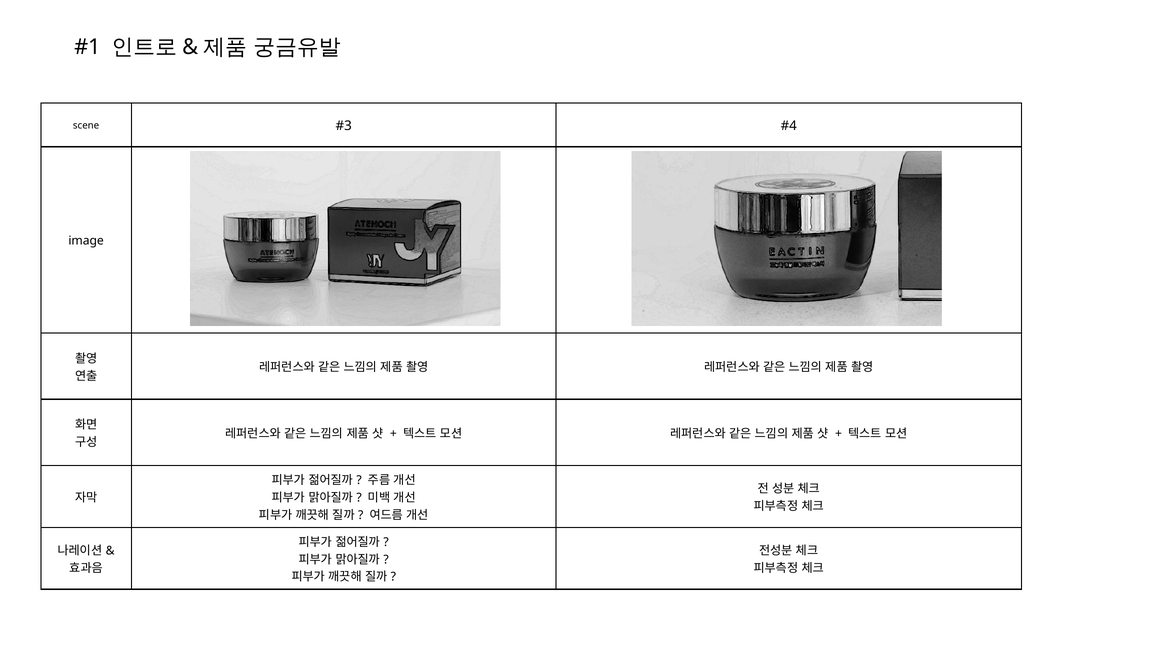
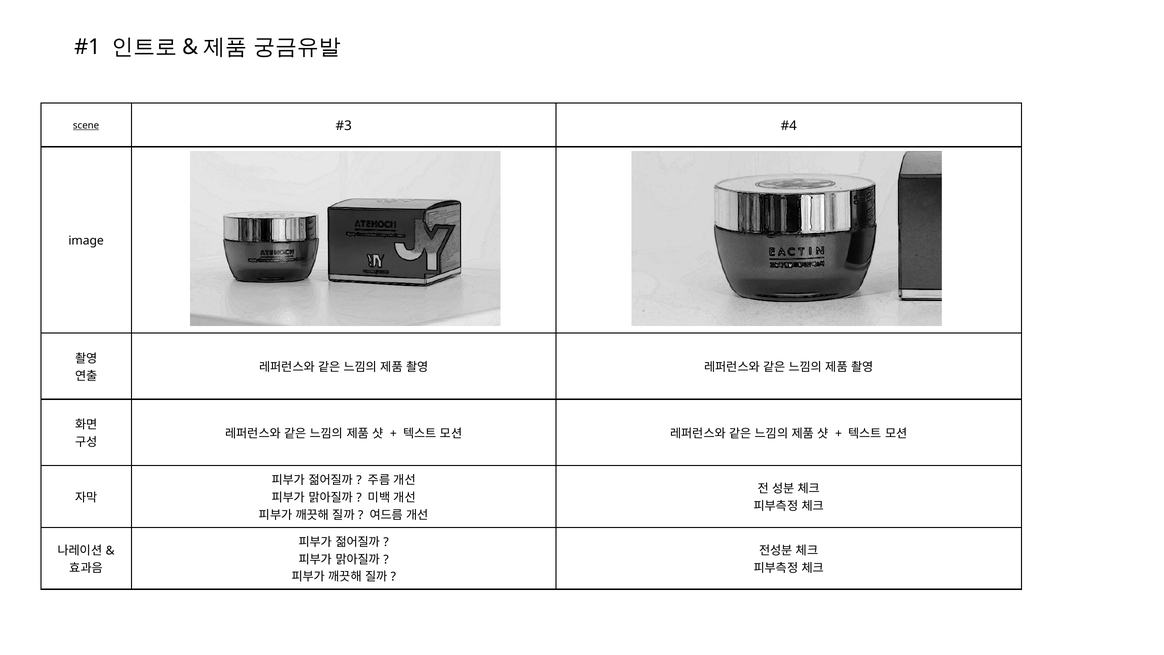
scene underline: none -> present
